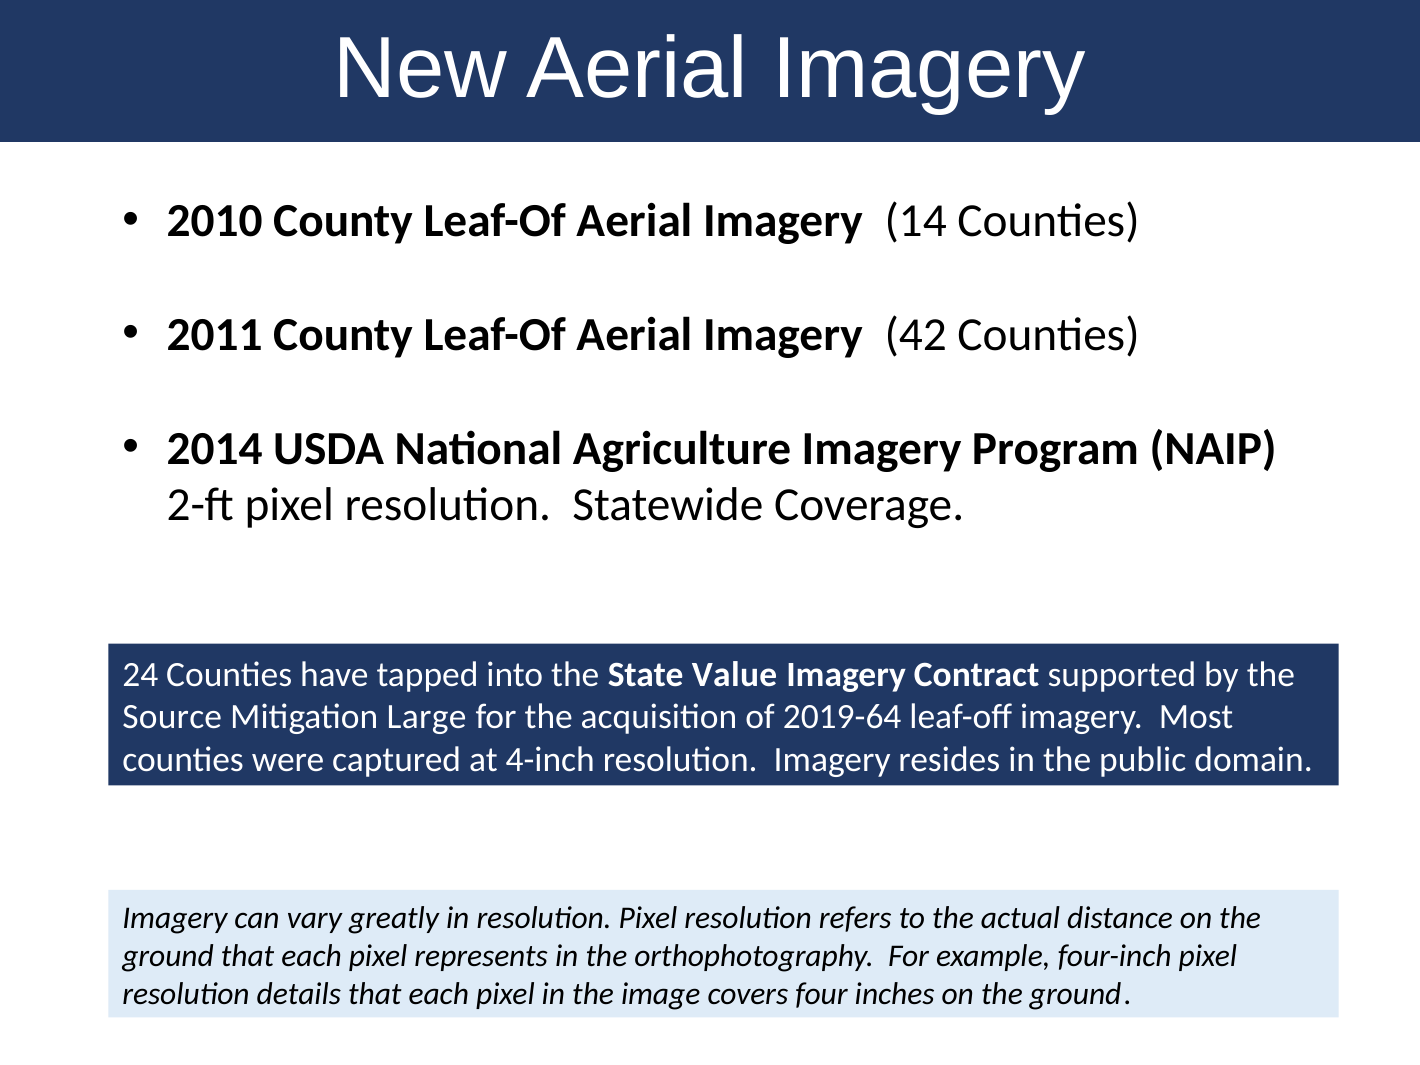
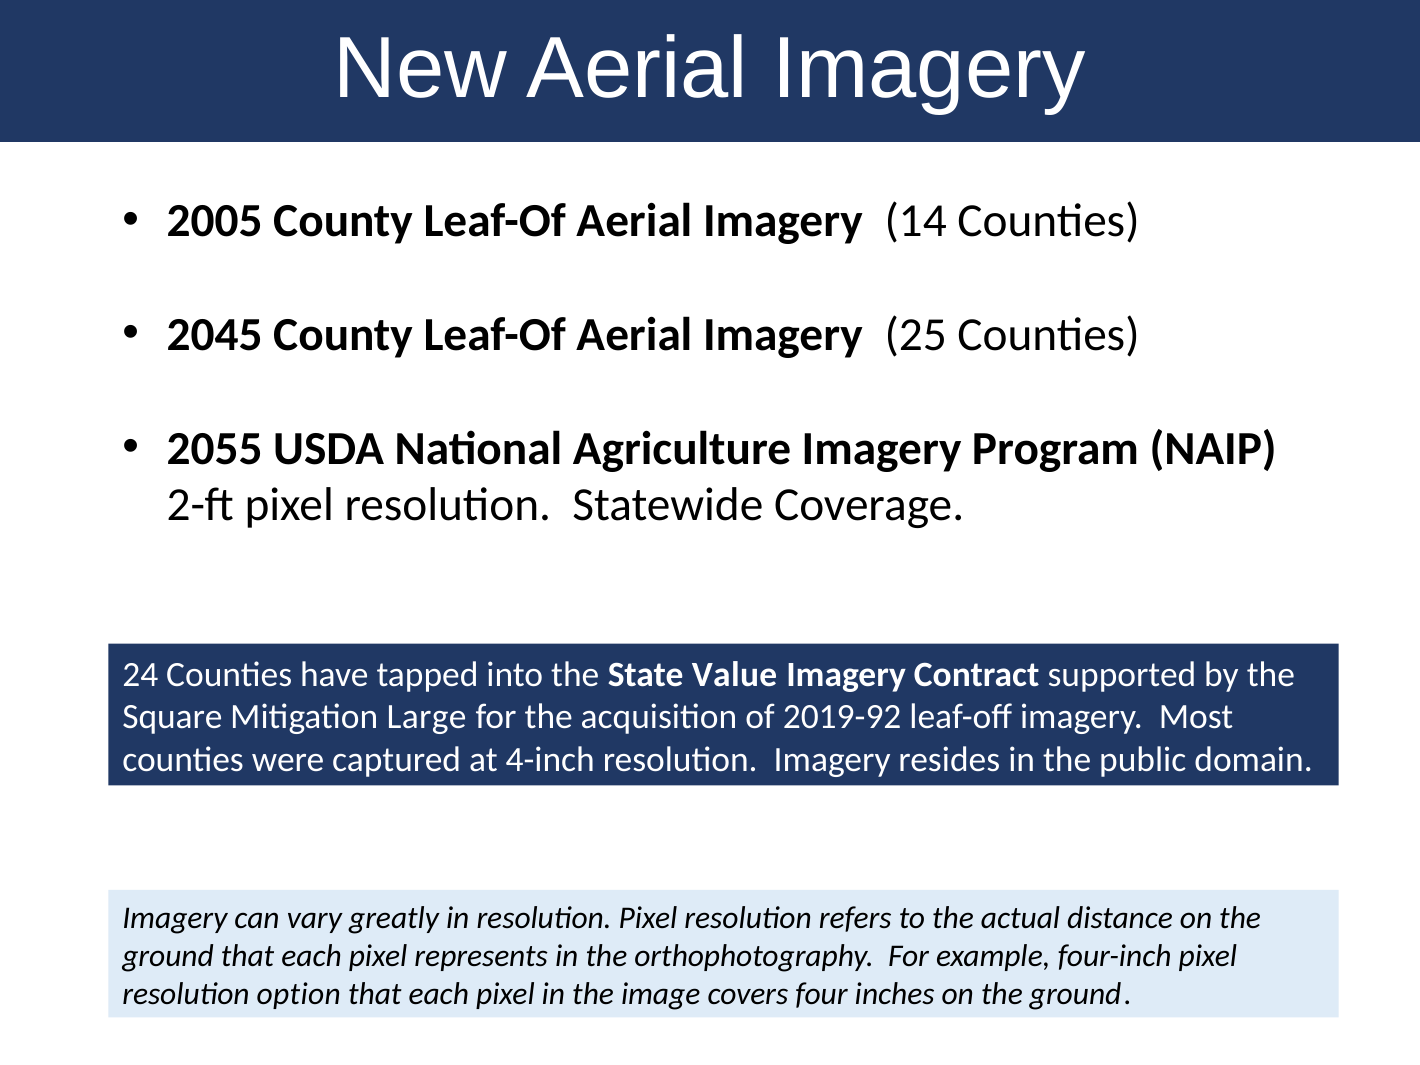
2010: 2010 -> 2005
2011: 2011 -> 2045
42: 42 -> 25
2014: 2014 -> 2055
Source: Source -> Square
2019-64: 2019-64 -> 2019-92
details: details -> option
